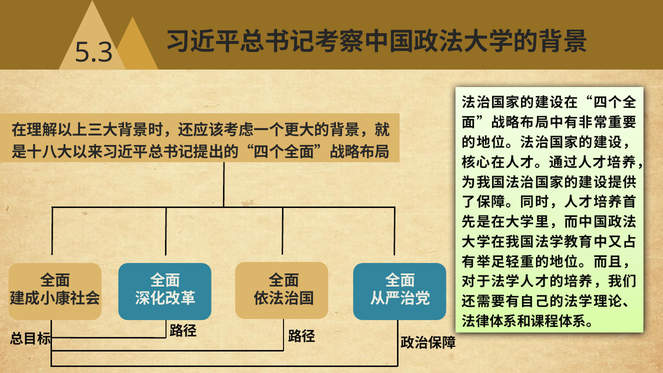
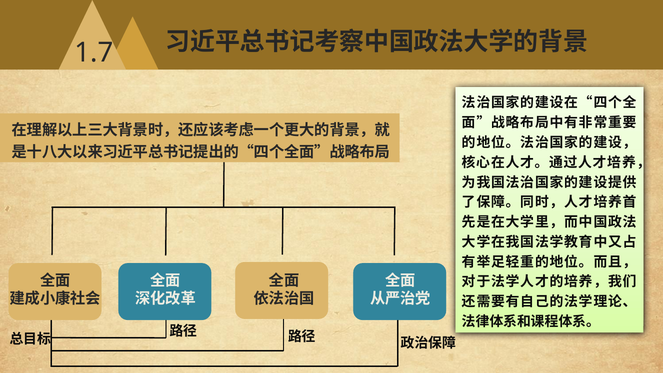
5.3: 5.3 -> 1.7
